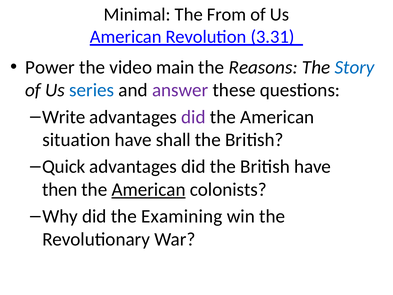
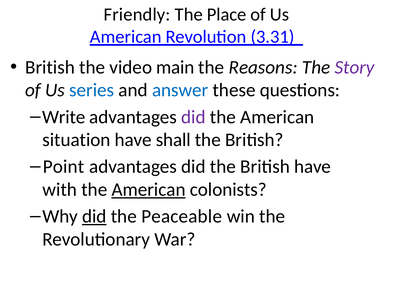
Minimal: Minimal -> Friendly
From: From -> Place
Power at (50, 67): Power -> British
Story colour: blue -> purple
answer colour: purple -> blue
Quick: Quick -> Point
then: then -> with
did at (94, 216) underline: none -> present
Examining: Examining -> Peaceable
